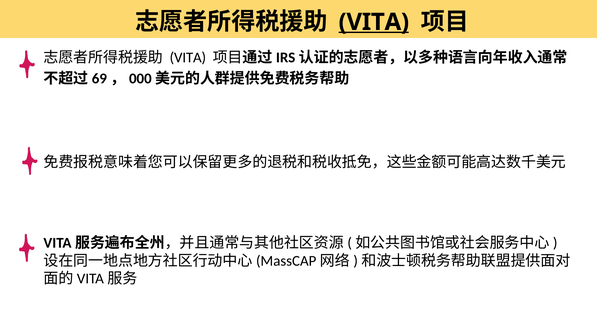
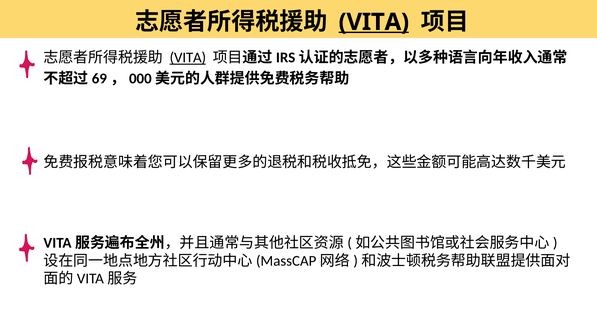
VITA at (188, 58) underline: none -> present
